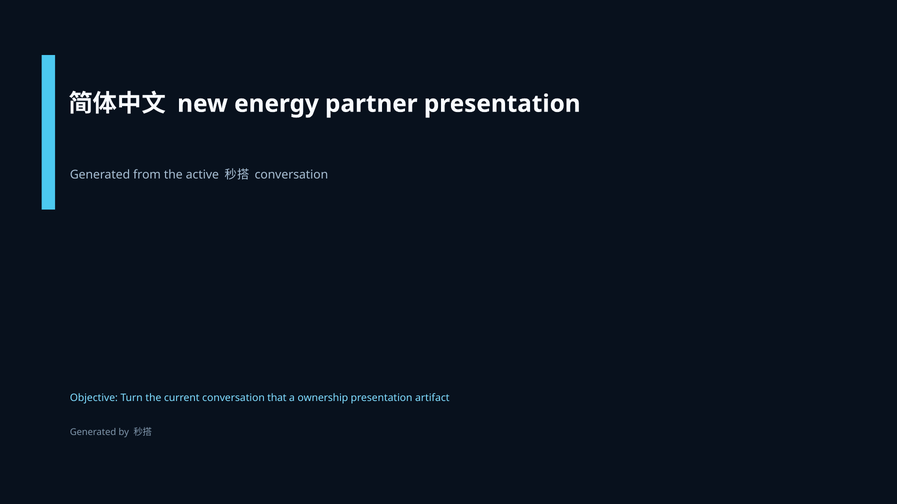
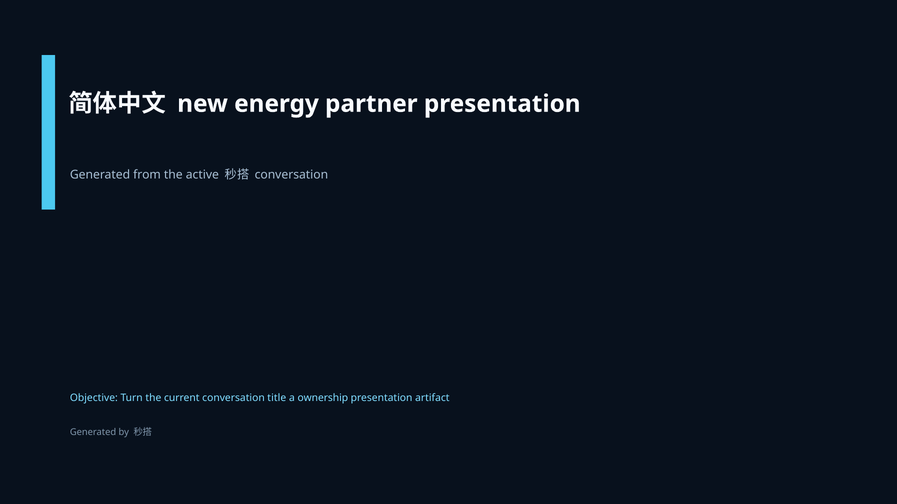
that: that -> title
